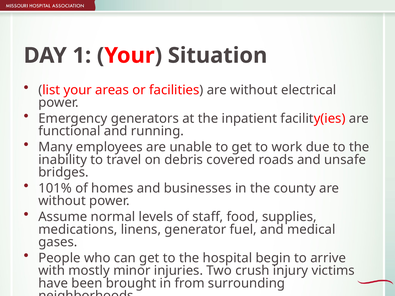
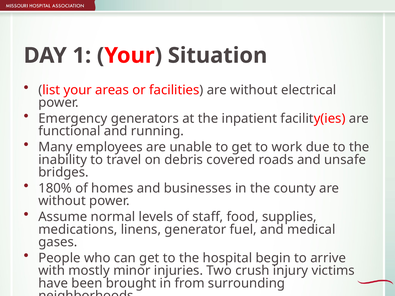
101%: 101% -> 180%
